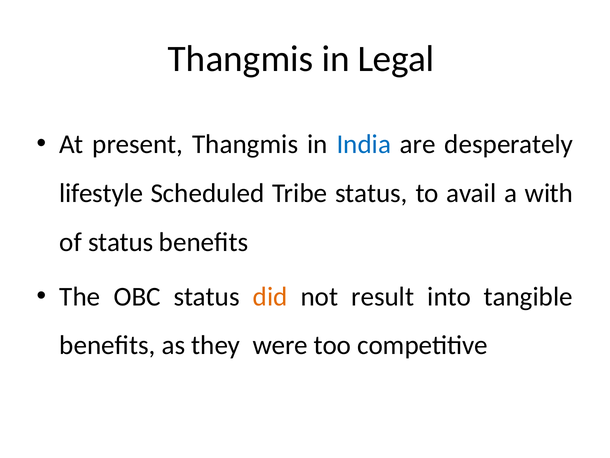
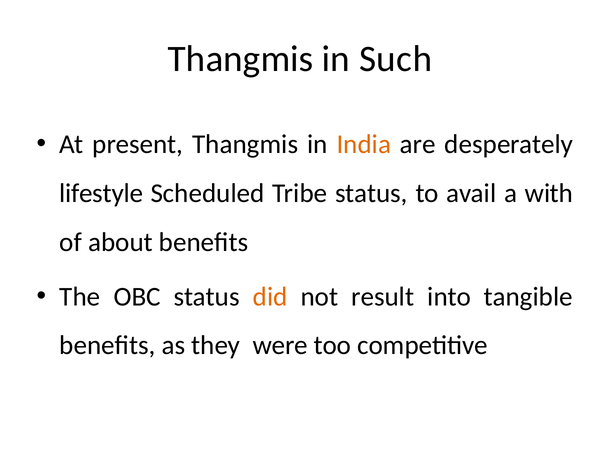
Legal: Legal -> Such
India colour: blue -> orange
of status: status -> about
